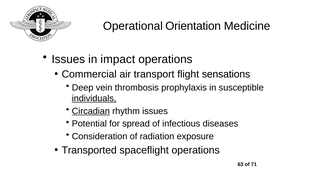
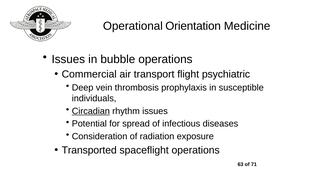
impact: impact -> bubble
sensations: sensations -> psychiatric
individuals underline: present -> none
